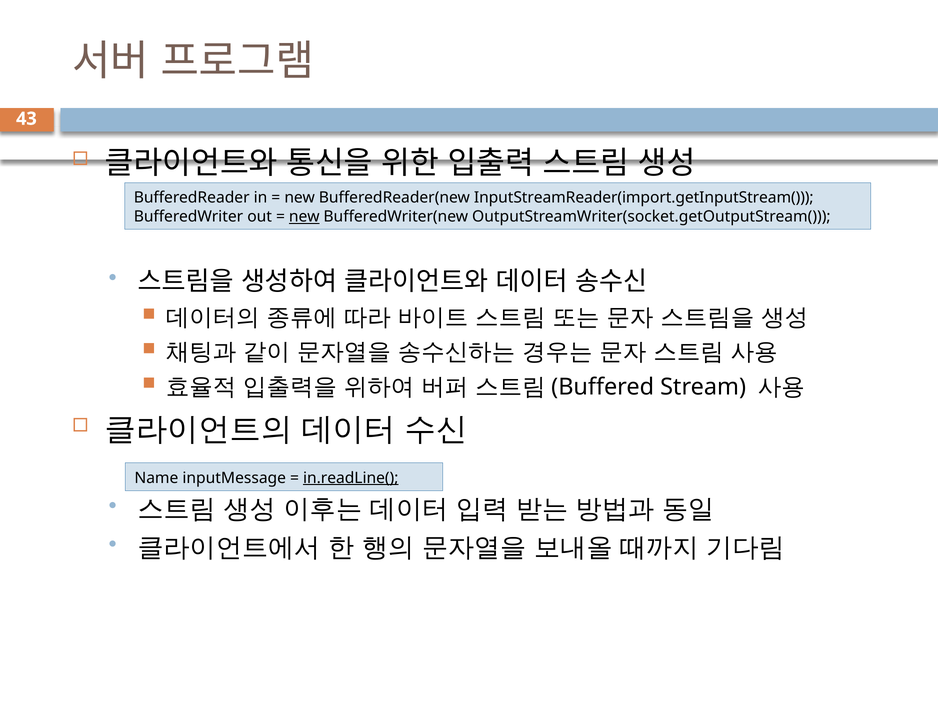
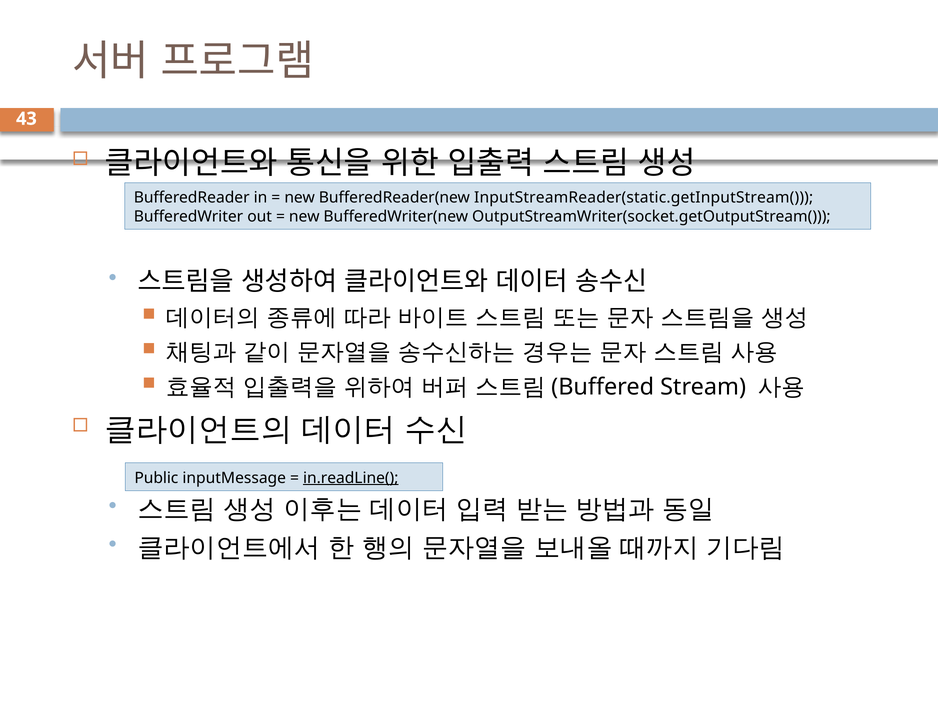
InputStreamReader(import.getInputStream(: InputStreamReader(import.getInputStream( -> InputStreamReader(static.getInputStream(
new at (304, 216) underline: present -> none
Name: Name -> Public
